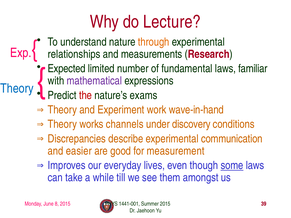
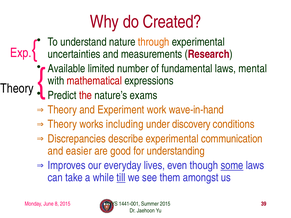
Lecture: Lecture -> Created
relationships: relationships -> uncertainties
Expected: Expected -> Available
familiar: familiar -> mental
mathematical colour: purple -> red
Theory at (17, 88) colour: blue -> black
channels: channels -> including
measurement: measurement -> understanding
till underline: none -> present
